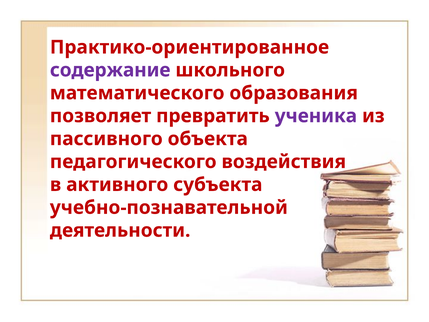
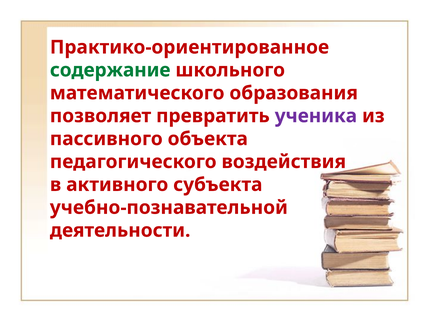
содержание colour: purple -> green
